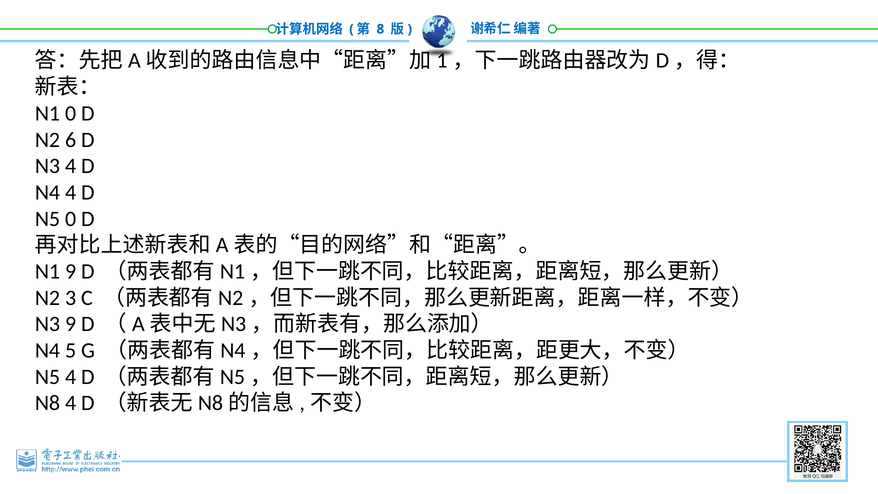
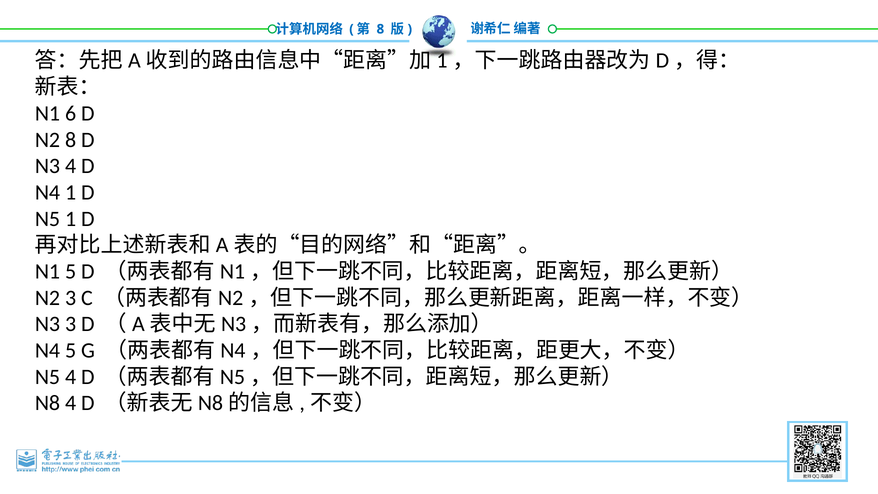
N1 0: 0 -> 6
N2 6: 6 -> 8
N4 4: 4 -> 1
N5 0: 0 -> 1
N1 9: 9 -> 5
N3 9: 9 -> 3
